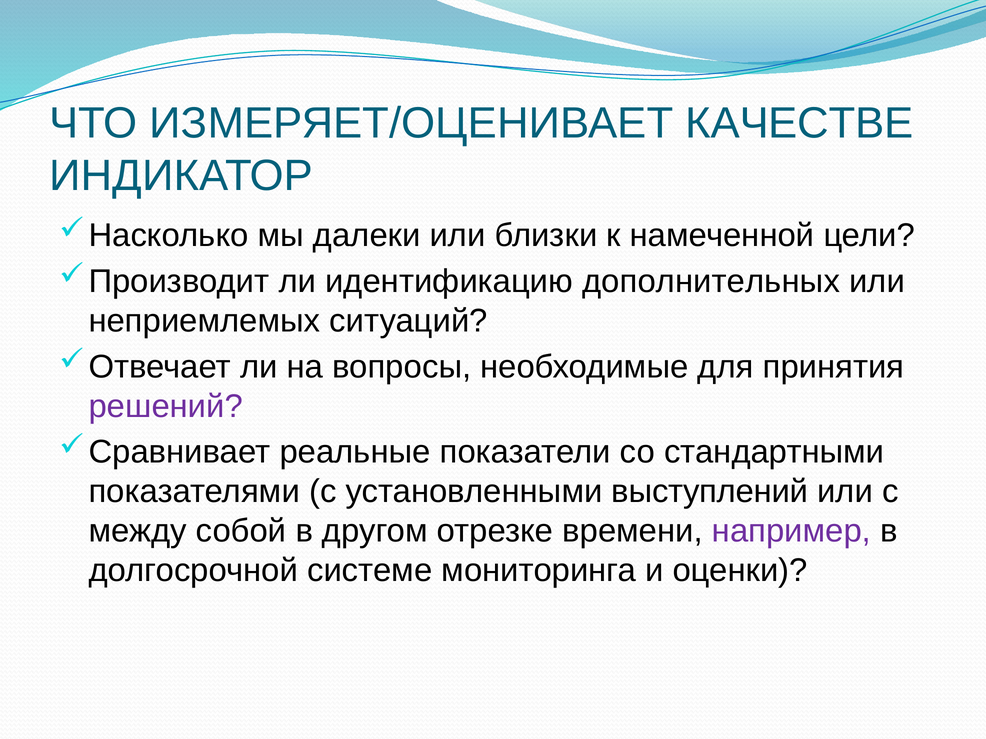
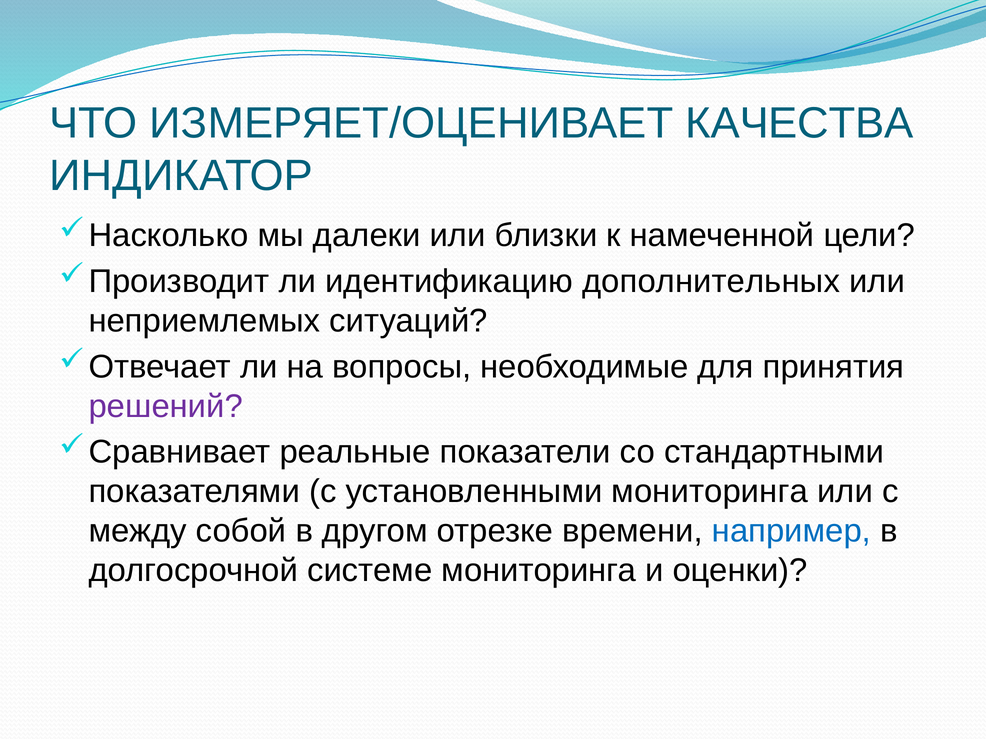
КАЧЕСТВЕ: КАЧЕСТВЕ -> КАЧЕСТВА
установленными выступлений: выступлений -> мониторинга
например colour: purple -> blue
